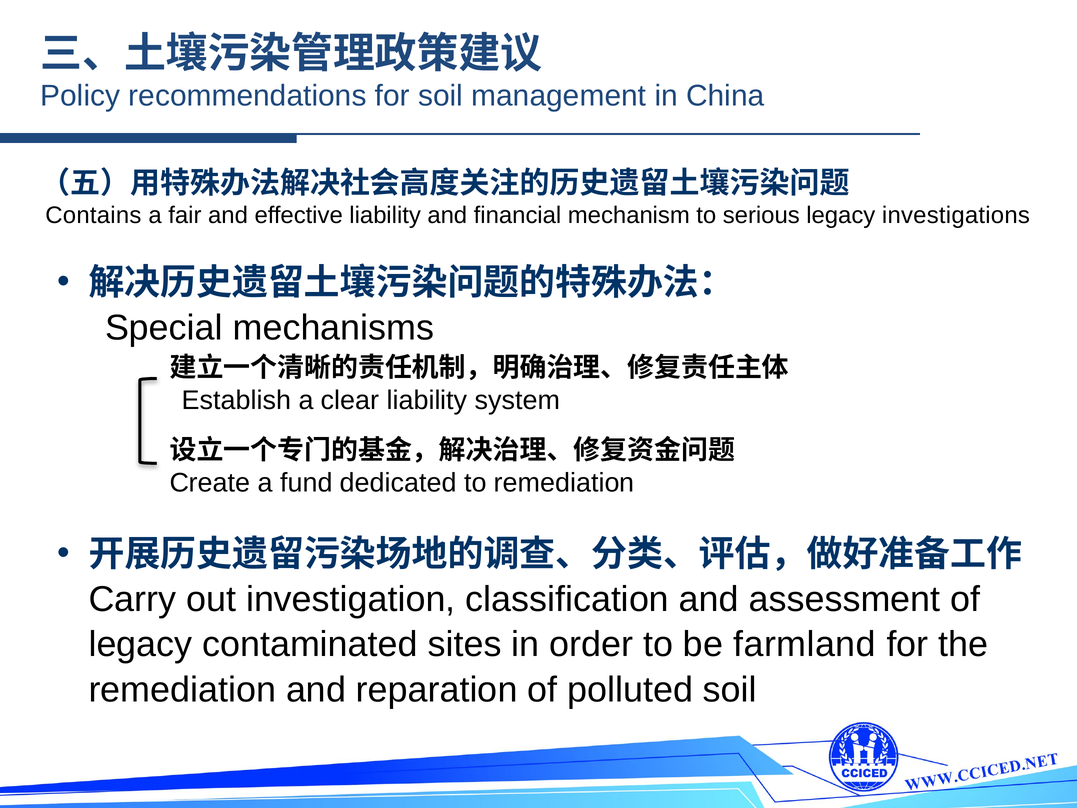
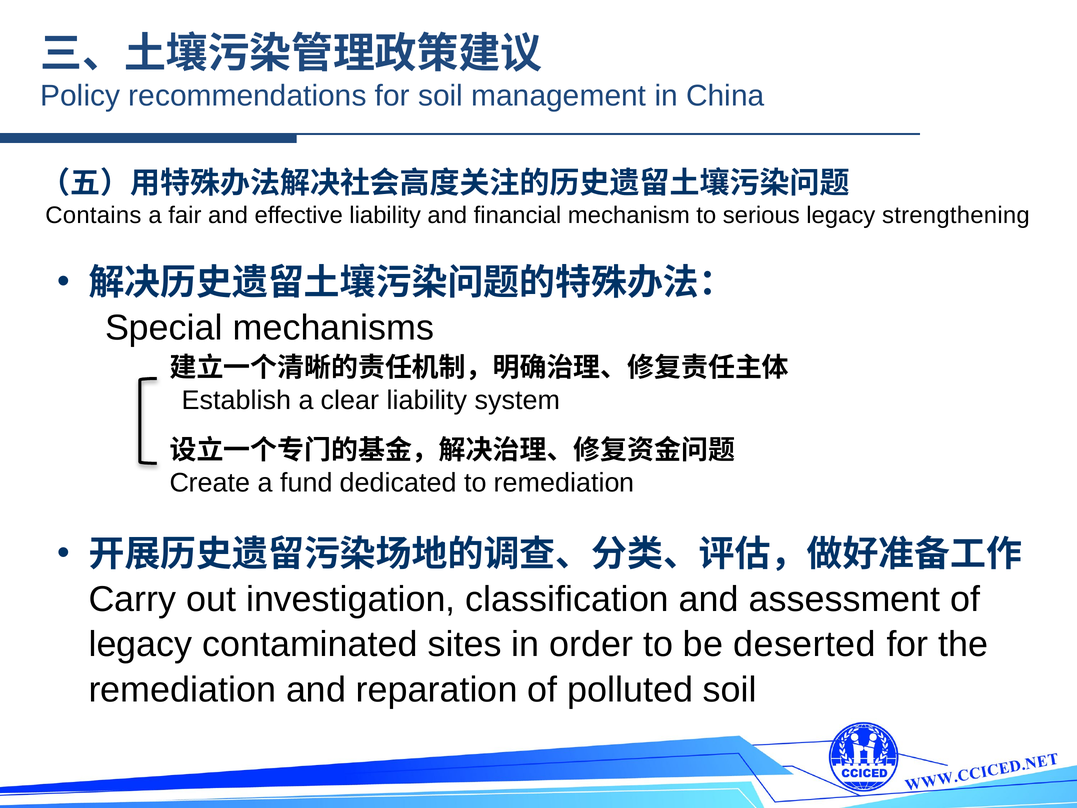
investigations: investigations -> strengthening
farmland: farmland -> deserted
